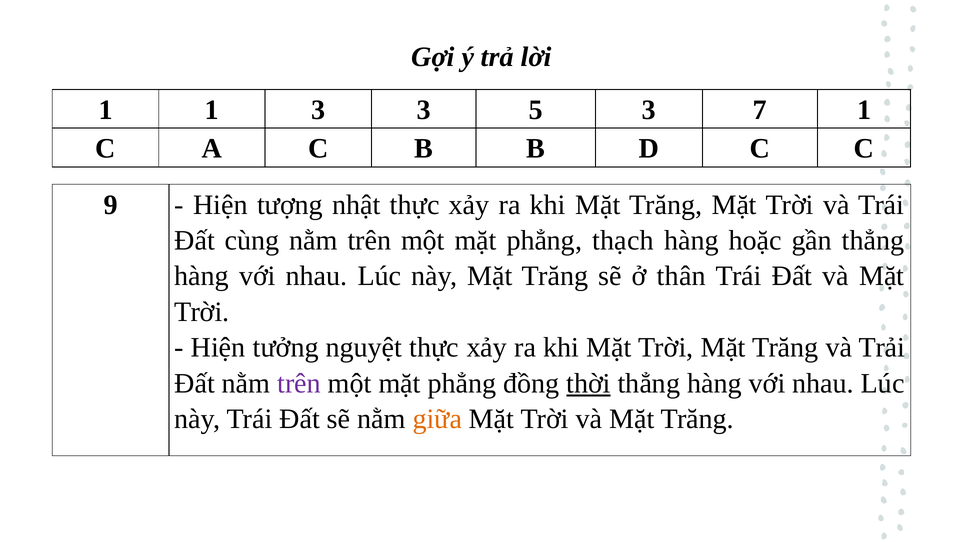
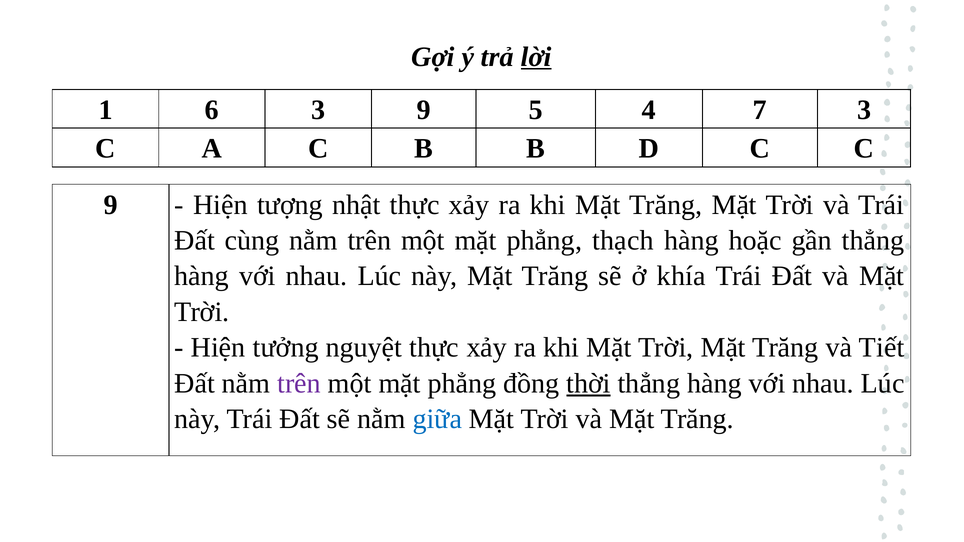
lời underline: none -> present
1 1: 1 -> 6
3 3: 3 -> 9
5 3: 3 -> 4
7 1: 1 -> 3
thân: thân -> khía
Trải: Trải -> Tiết
giữa colour: orange -> blue
